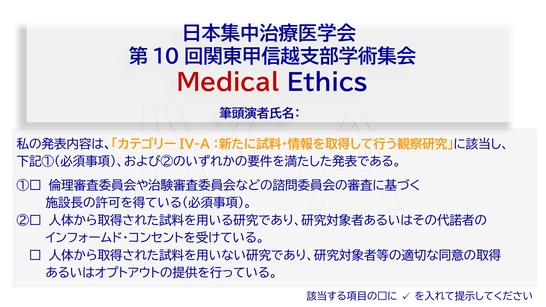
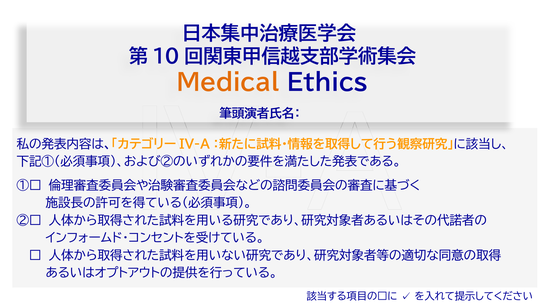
Medical colour: red -> orange
